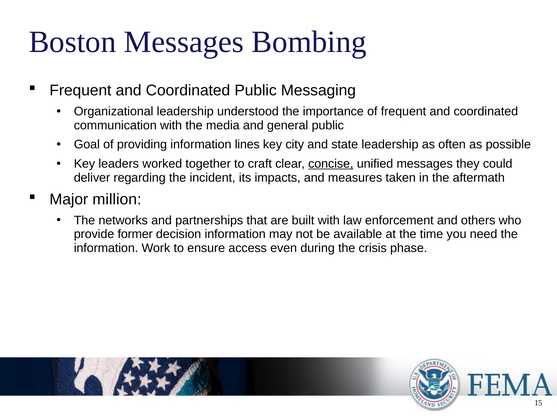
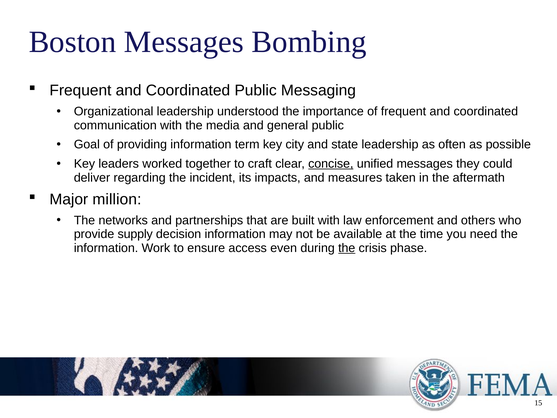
lines: lines -> term
former: former -> supply
the at (347, 248) underline: none -> present
